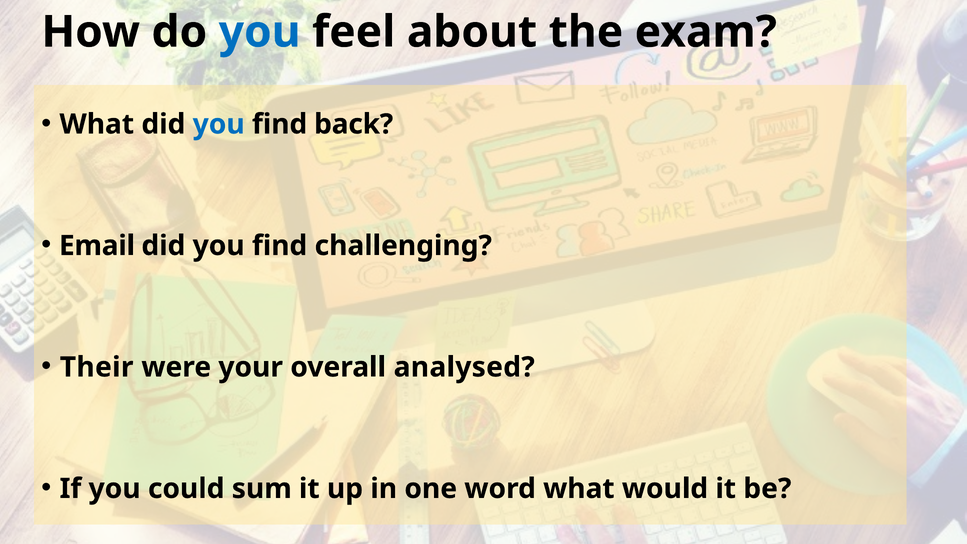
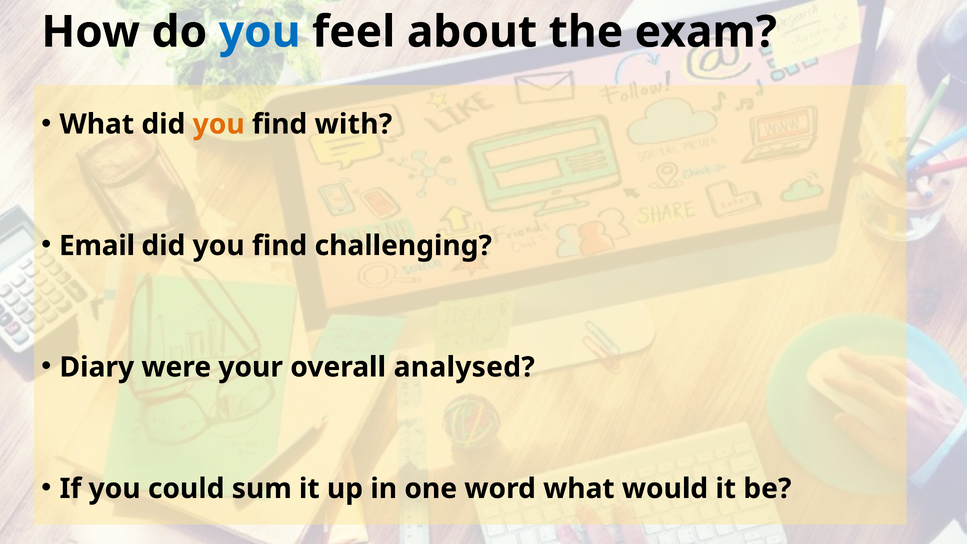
you at (219, 124) colour: blue -> orange
back: back -> with
Their: Their -> Diary
